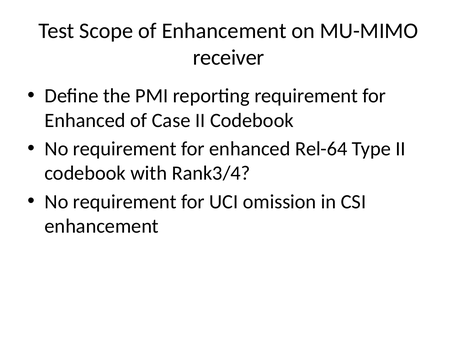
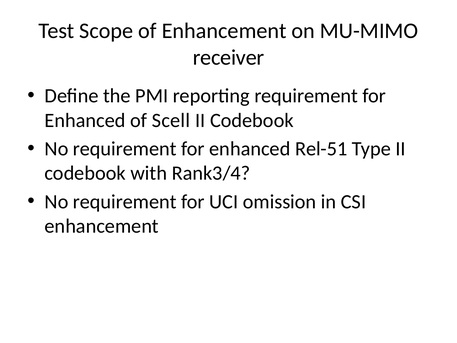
Case: Case -> Scell
Rel-64: Rel-64 -> Rel-51
